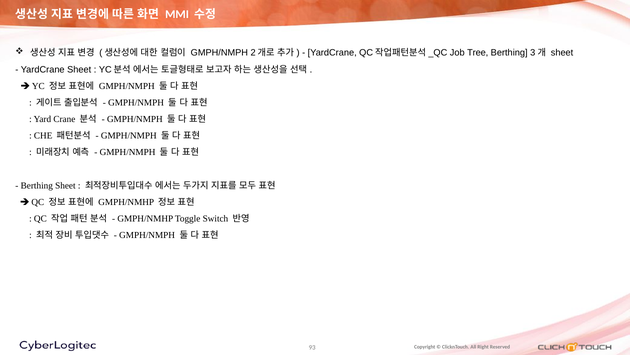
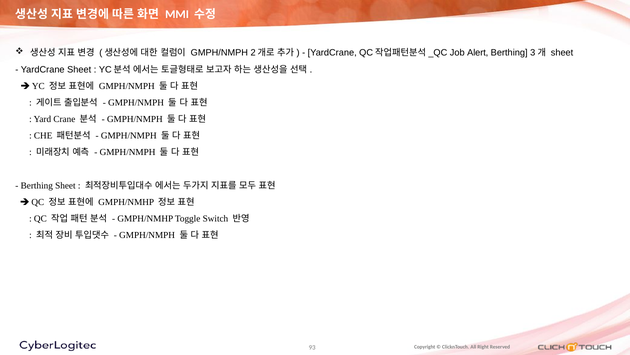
Tree: Tree -> Alert
